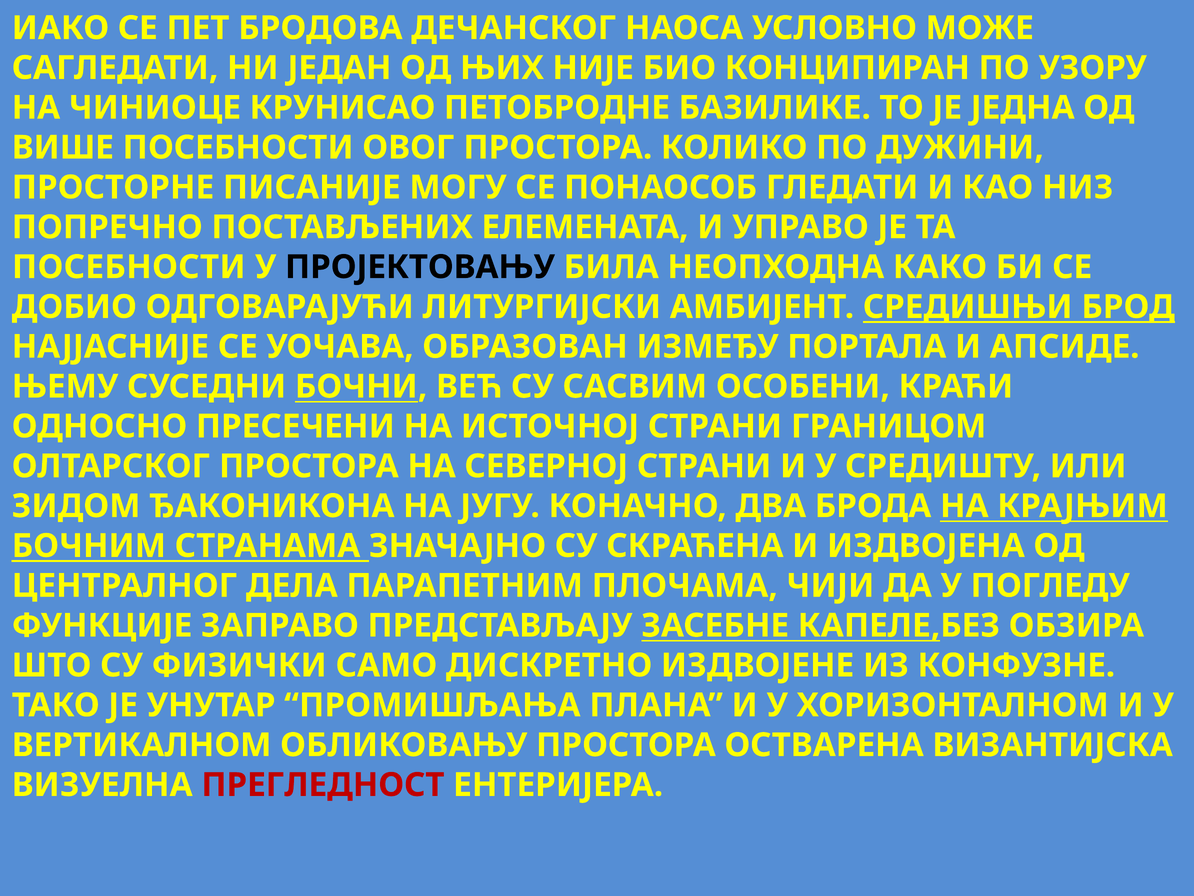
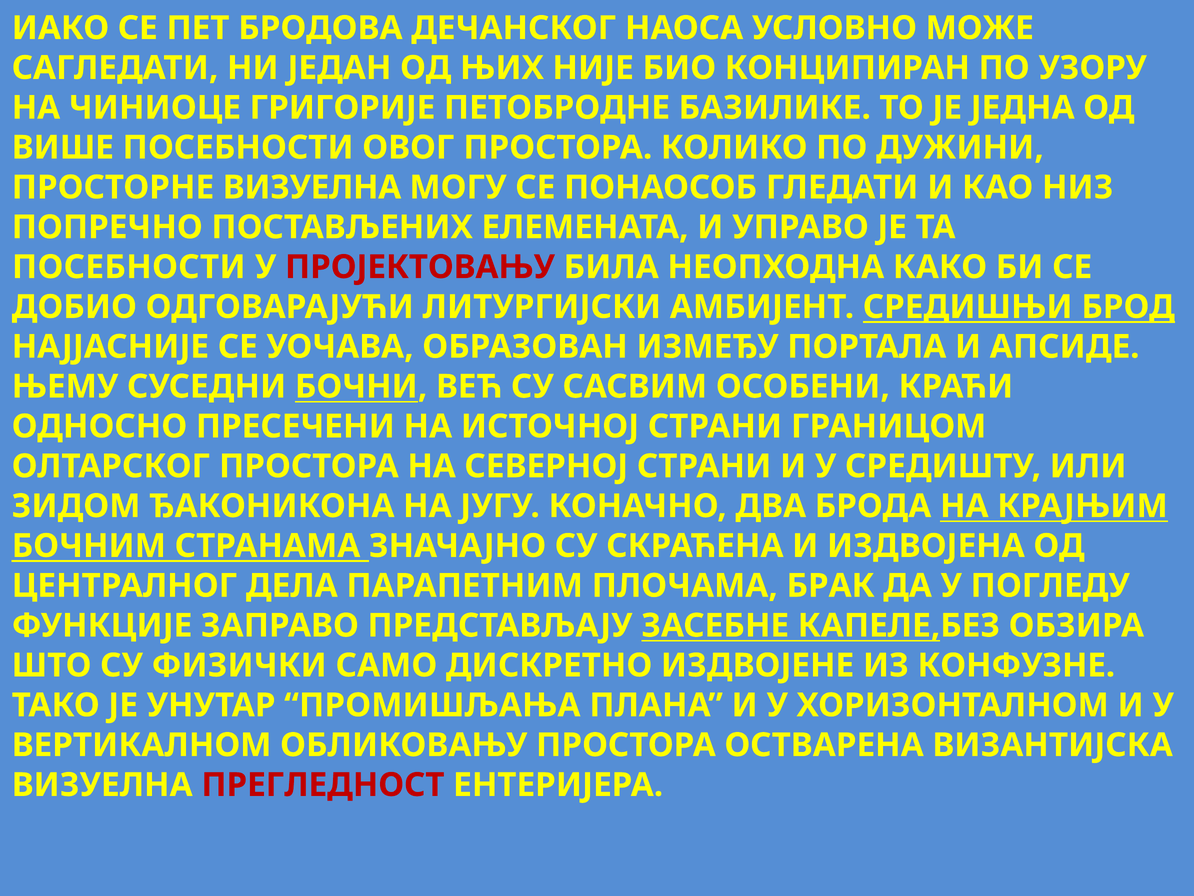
КРУНИСАО: КРУНИСАО -> ГРИГОРИЈЕ
ПРОСТОРНЕ ПИСАНИЈЕ: ПИСАНИЈЕ -> ВИЗУЕЛНА
ПРОЈЕКТОВАЊУ colour: black -> red
ЧИЈИ: ЧИЈИ -> БРАК
